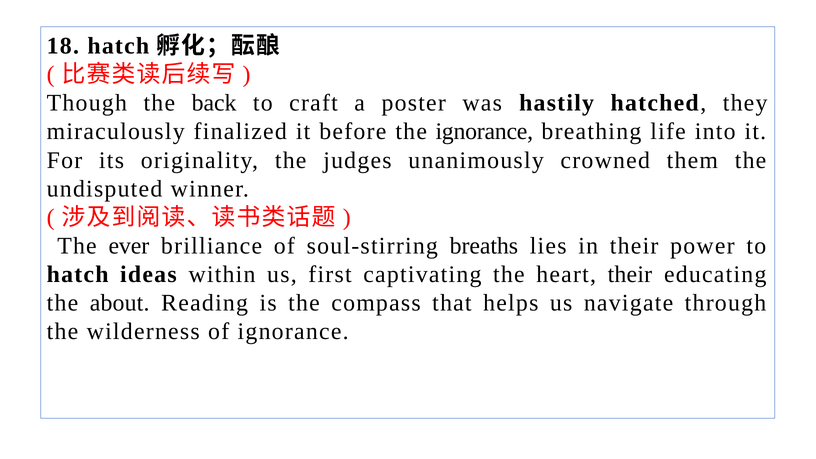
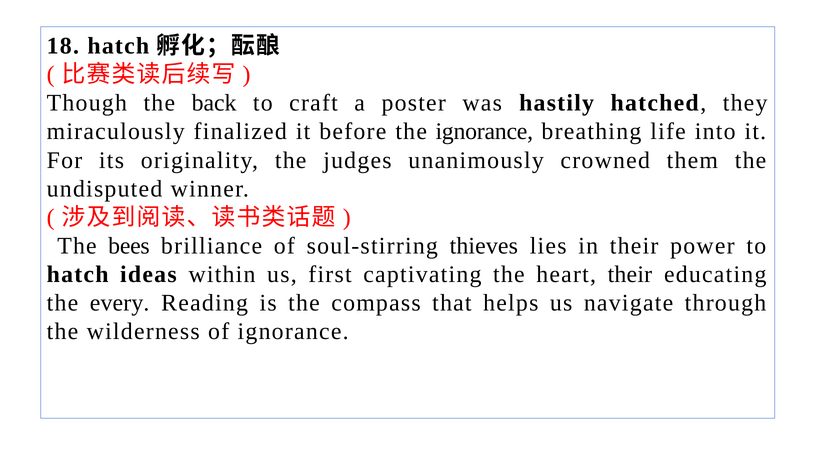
ever: ever -> bees
breaths: breaths -> thieves
about: about -> every
